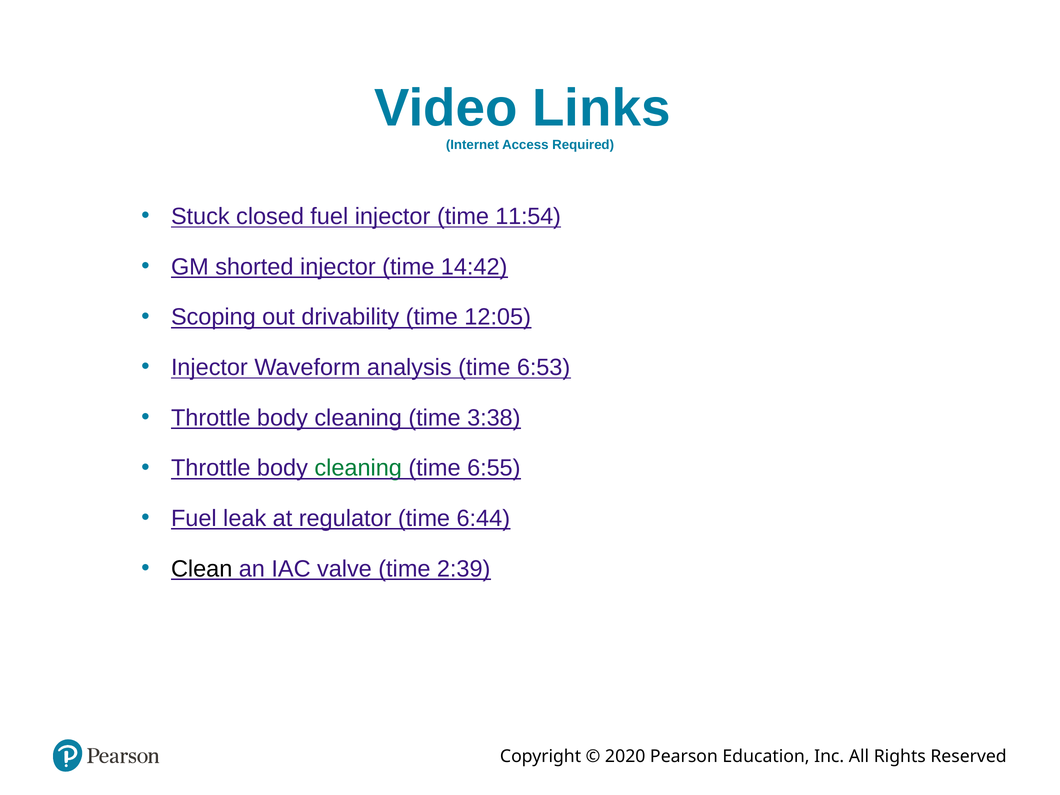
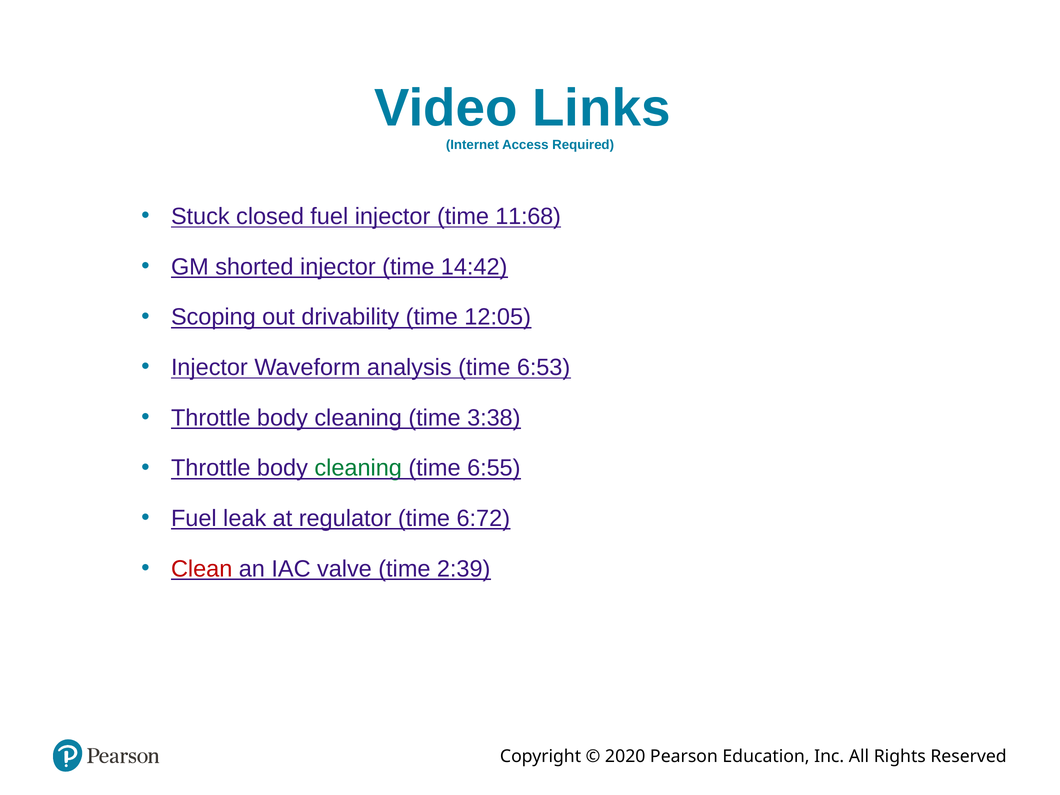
11:54: 11:54 -> 11:68
6:44: 6:44 -> 6:72
Clean colour: black -> red
